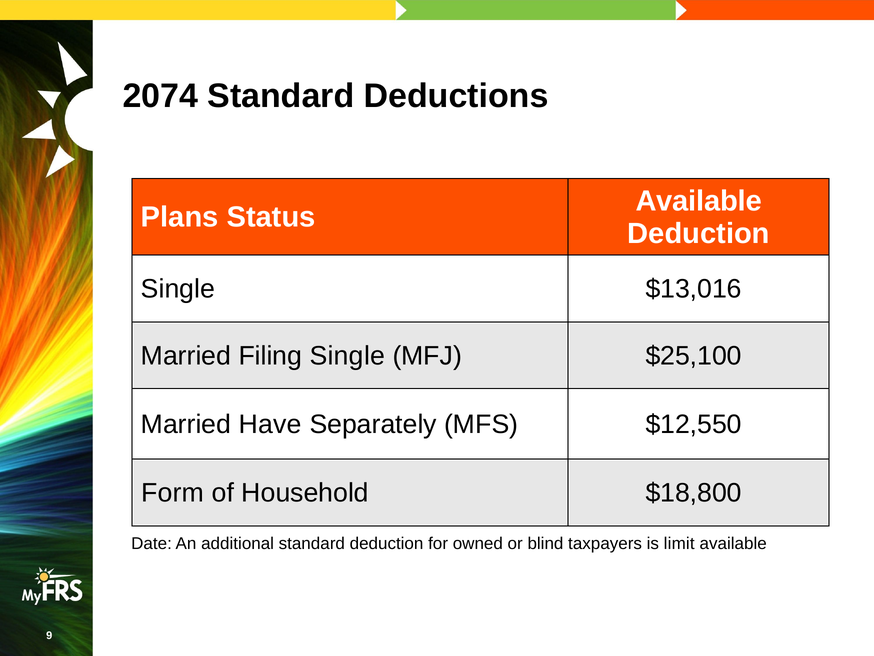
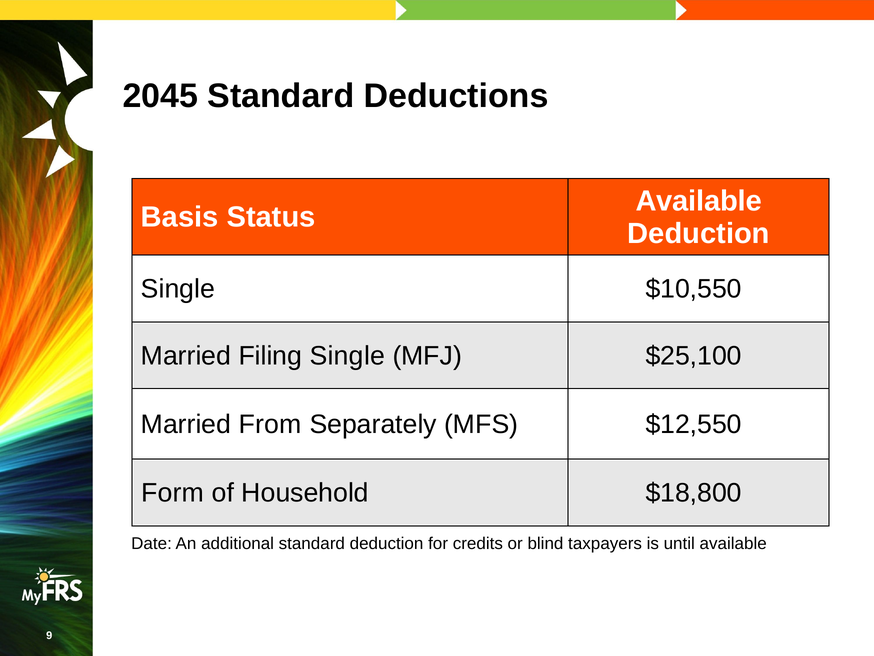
2074: 2074 -> 2045
Plans: Plans -> Basis
$13,016: $13,016 -> $10,550
Have: Have -> From
owned: owned -> credits
limit: limit -> until
